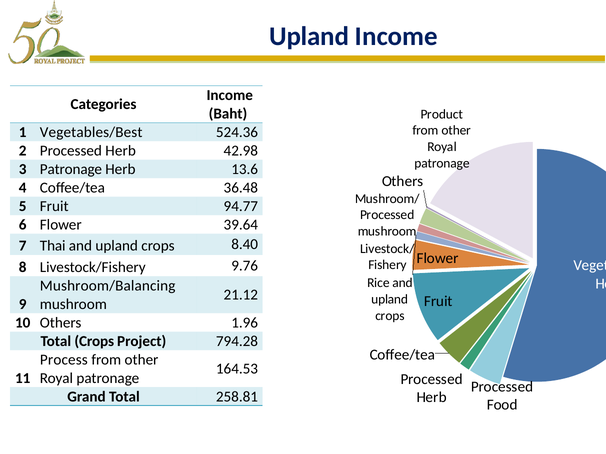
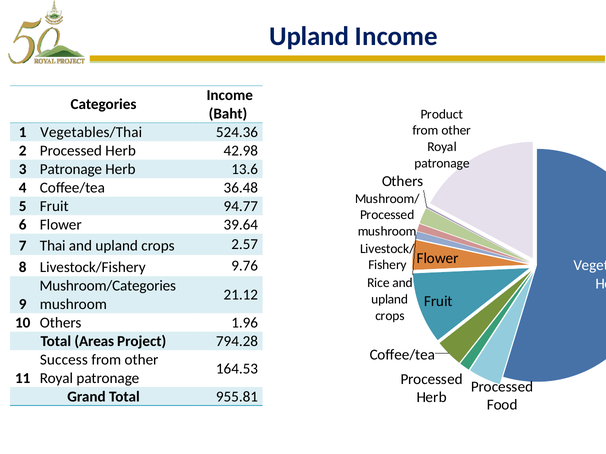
Vegetables/Best: Vegetables/Best -> Vegetables/Thai
8.40: 8.40 -> 2.57
Mushroom/Balancing: Mushroom/Balancing -> Mushroom/Categories
Total Crops: Crops -> Areas
Process: Process -> Success
258.81: 258.81 -> 955.81
